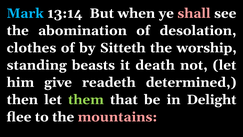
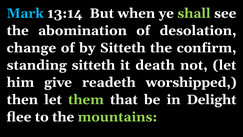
shall colour: pink -> light green
clothes: clothes -> change
worship: worship -> confirm
standing beasts: beasts -> sitteth
determined: determined -> worshipped
mountains colour: pink -> light green
